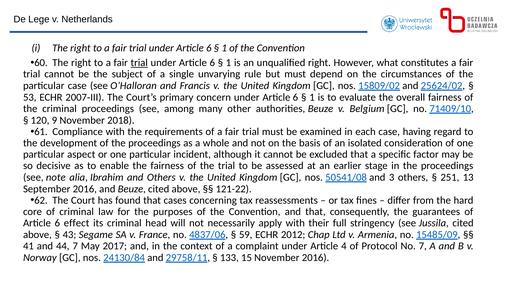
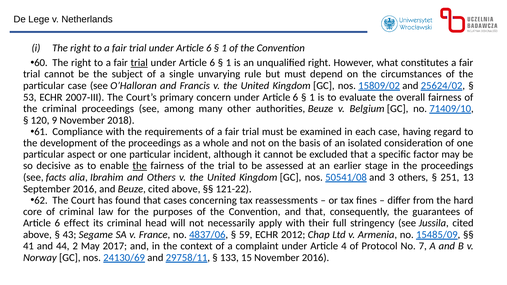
the at (140, 166) underline: none -> present
note: note -> facts
44 7: 7 -> 2
24130/84: 24130/84 -> 24130/69
